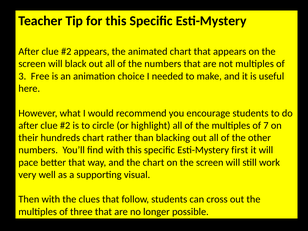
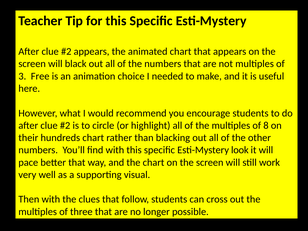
7: 7 -> 8
first: first -> look
